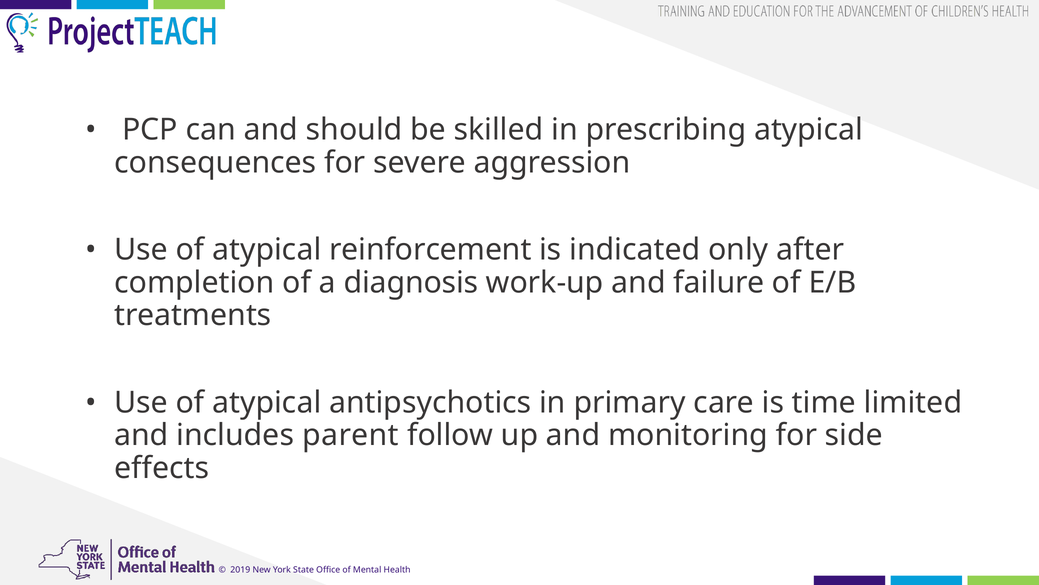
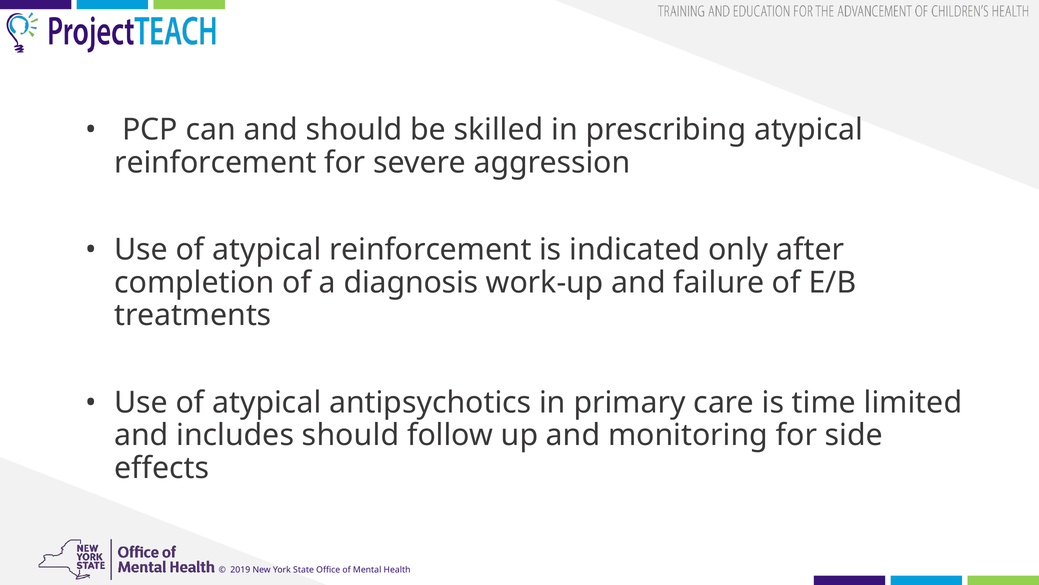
consequences at (215, 163): consequences -> reinforcement
includes parent: parent -> should
